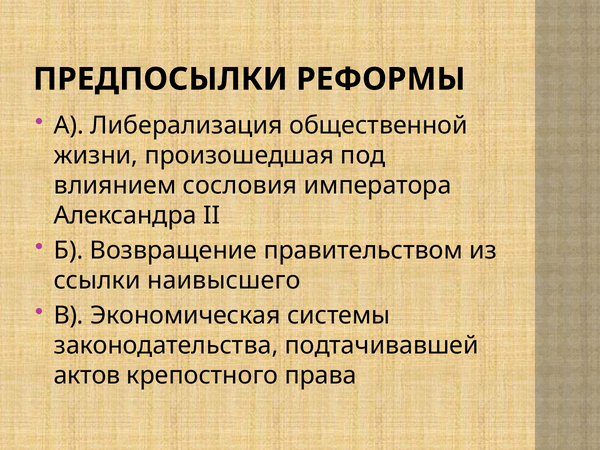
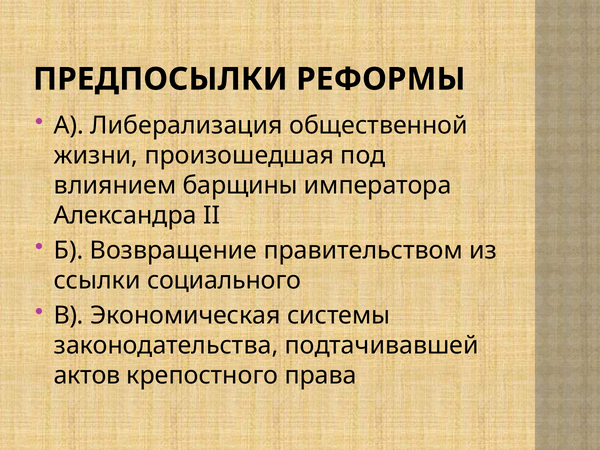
сословия: сословия -> барщины
наивысшего: наивысшего -> социального
